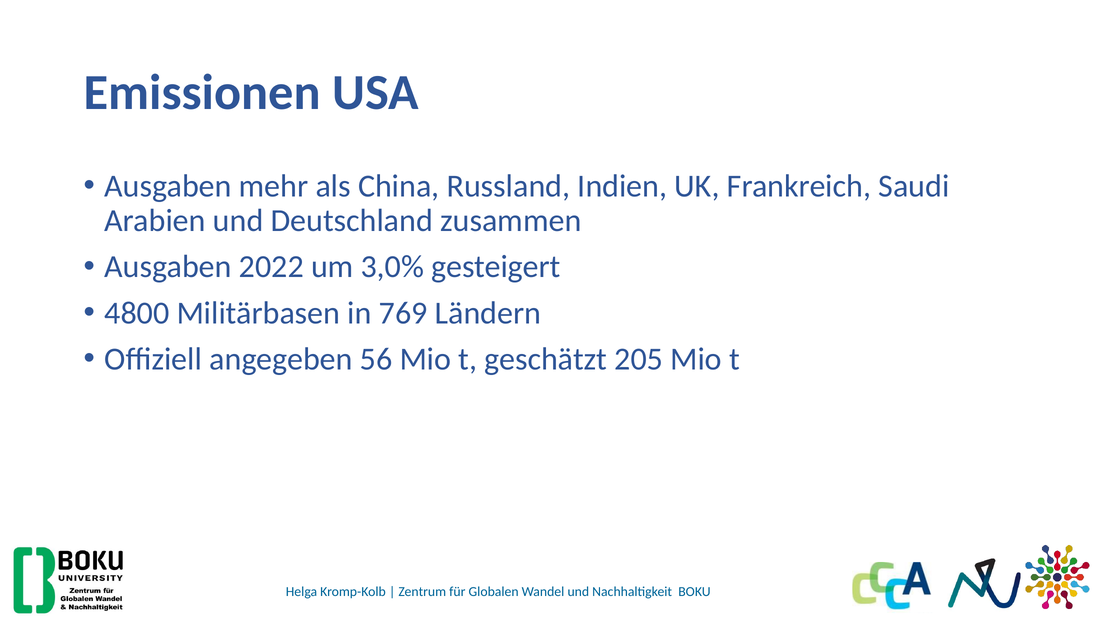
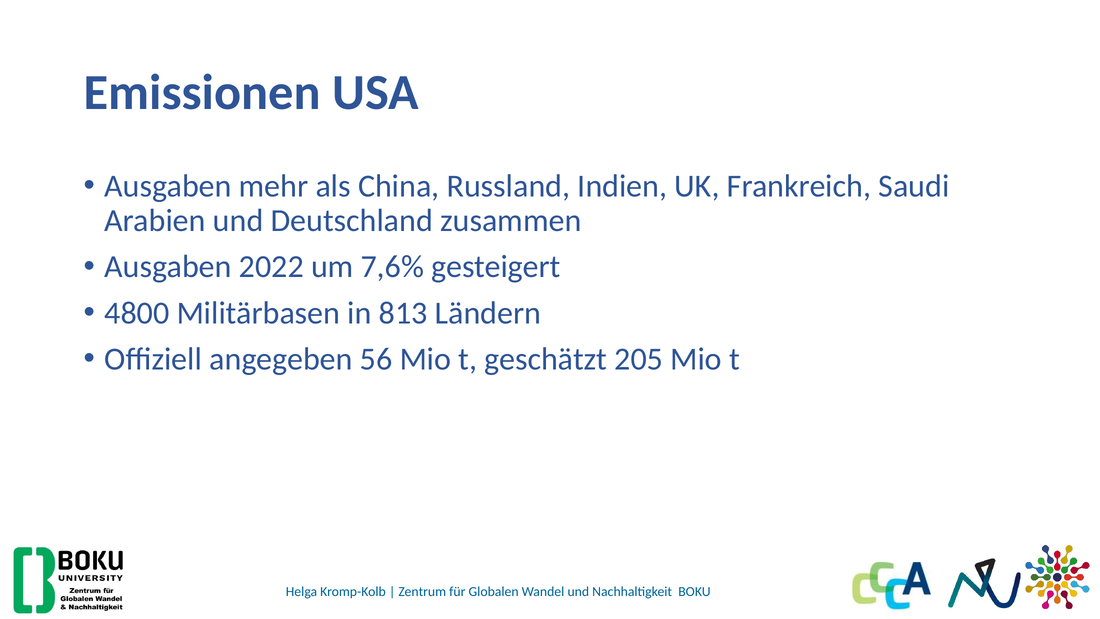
3,0%: 3,0% -> 7,6%
769: 769 -> 813
